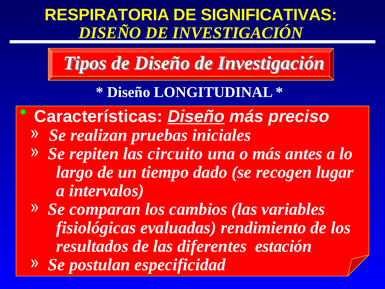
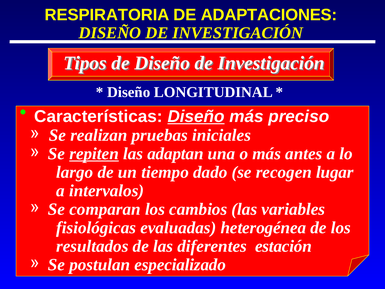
SIGNIFICATIVAS: SIGNIFICATIVAS -> ADAPTACIONES
repiten underline: none -> present
circuito: circuito -> adaptan
rendimiento: rendimiento -> heterogénea
especificidad: especificidad -> especializado
